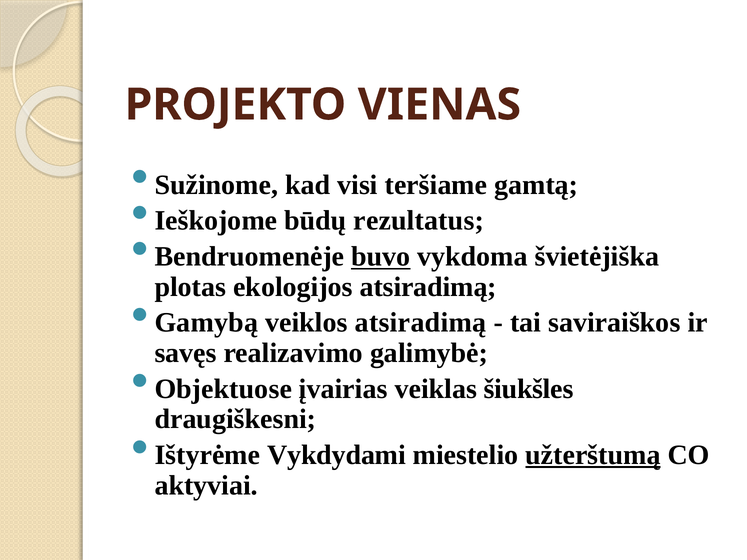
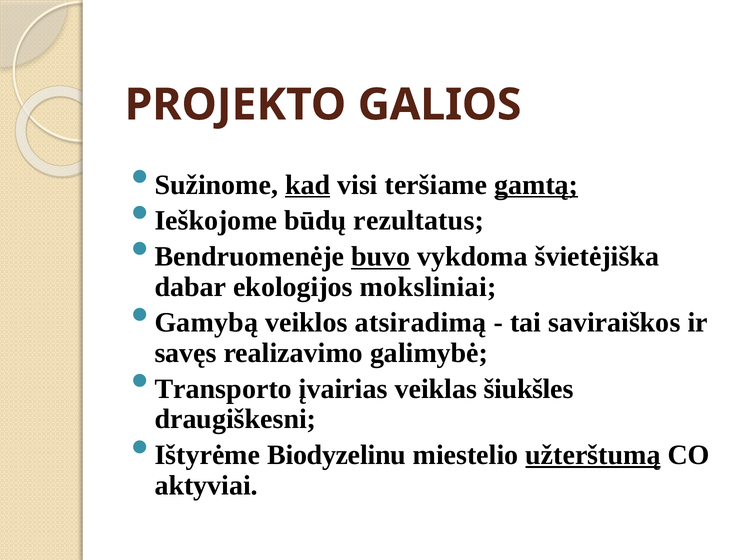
VIENAS: VIENAS -> GALIOS
kad underline: none -> present
gamtą underline: none -> present
plotas: plotas -> dabar
ekologijos atsiradimą: atsiradimą -> moksliniai
Objektuose: Objektuose -> Transporto
Vykdydami: Vykdydami -> Biodyzelinu
